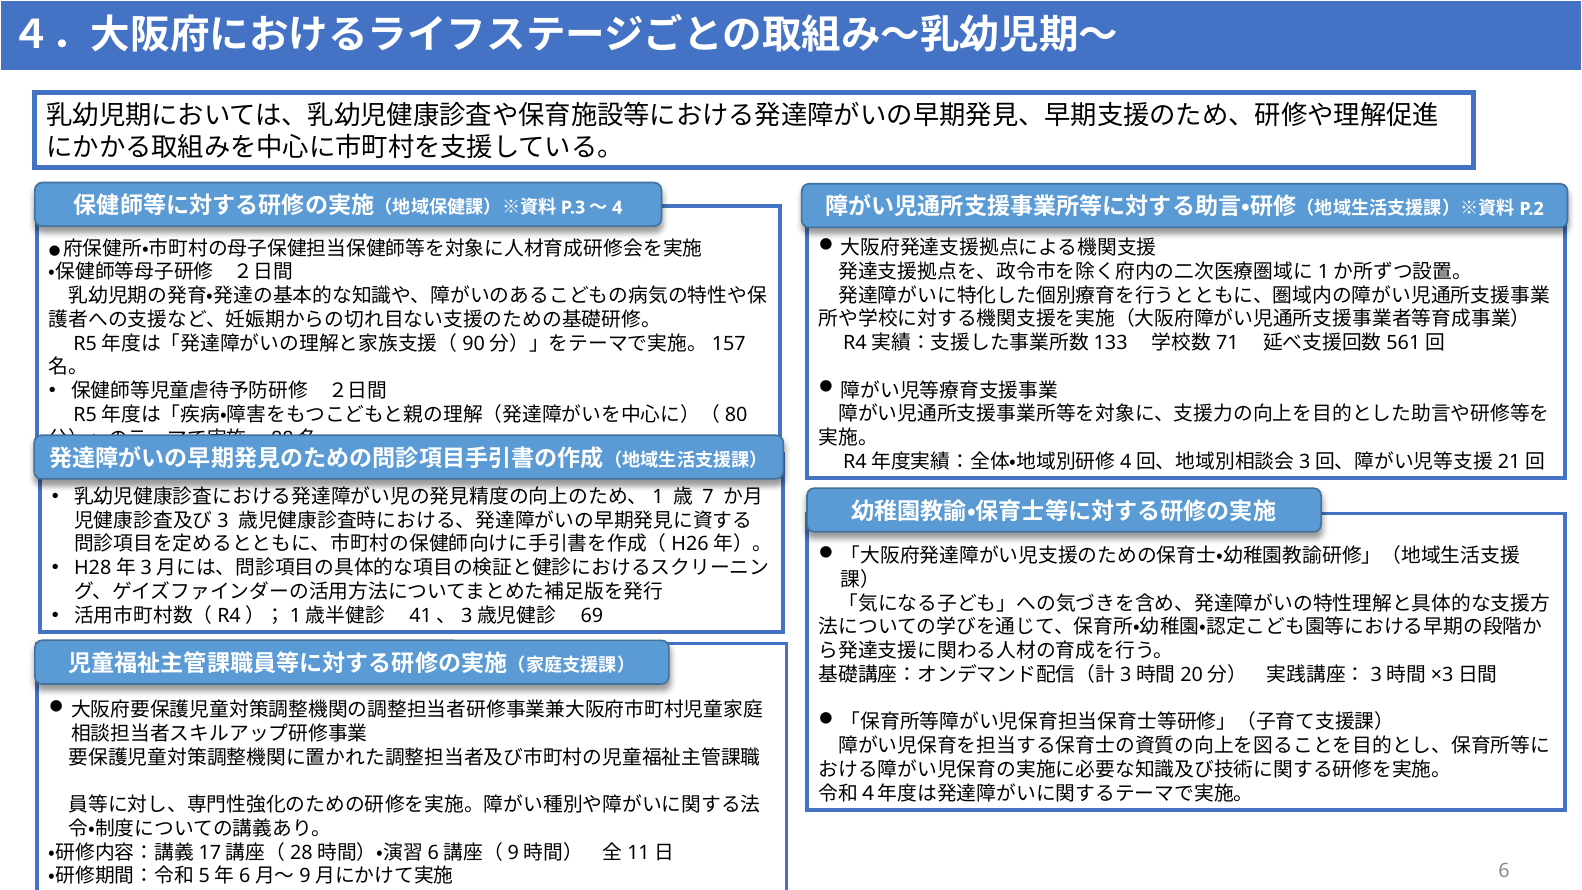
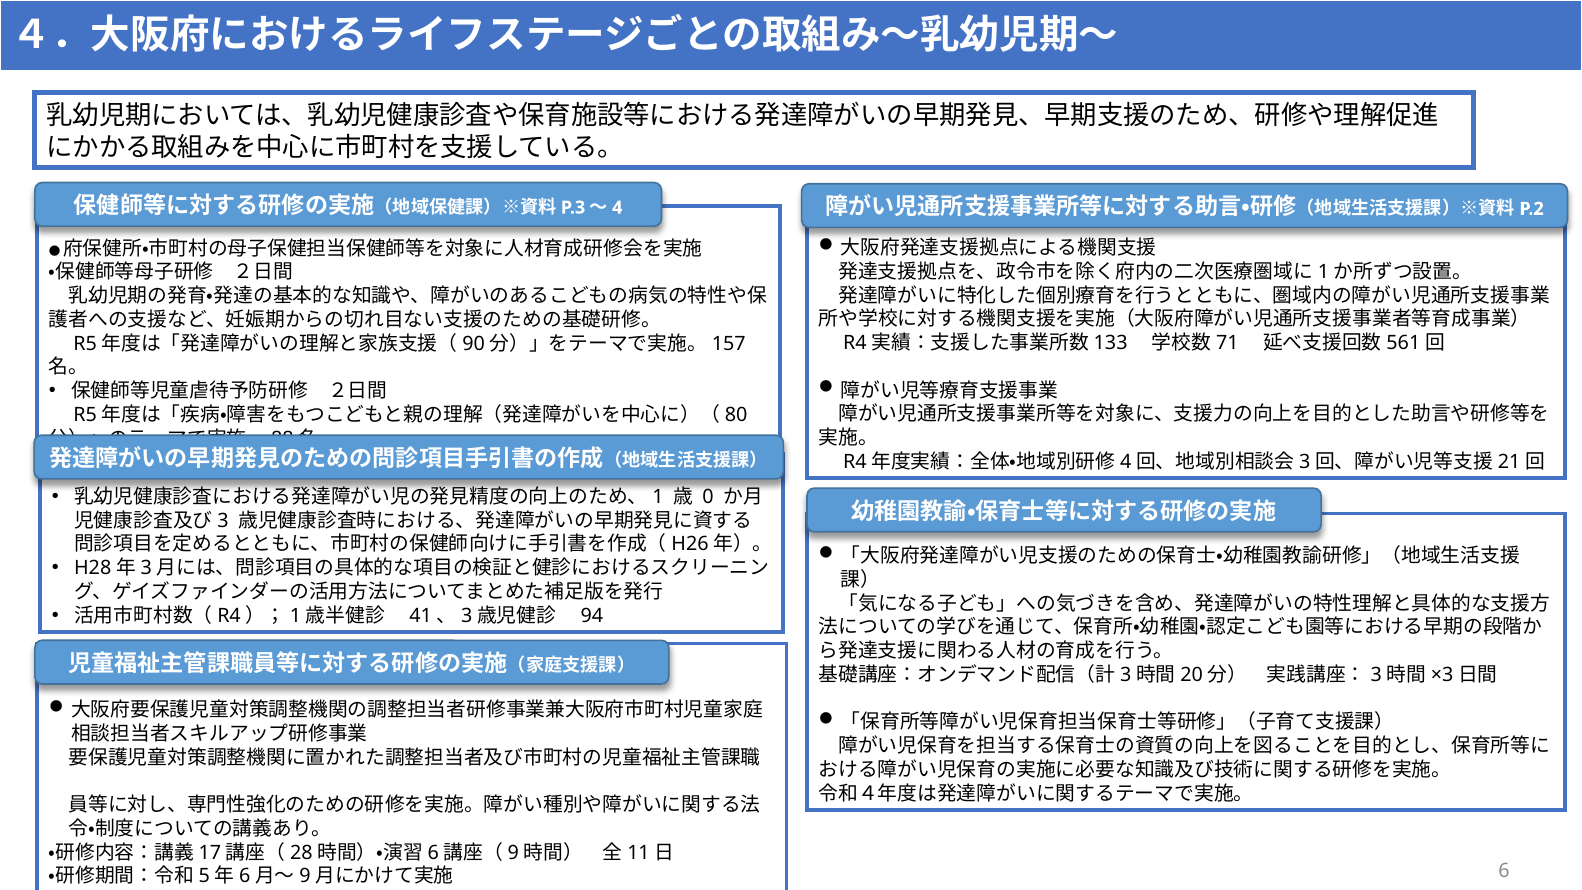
7: 7 -> 0
69: 69 -> 94
